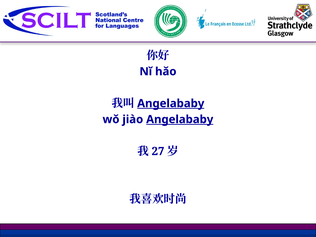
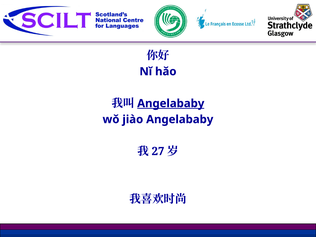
Angelababy at (180, 119) underline: present -> none
